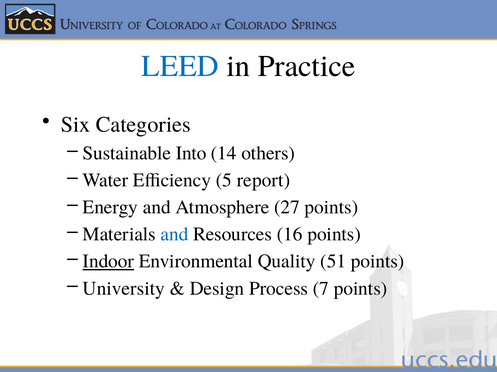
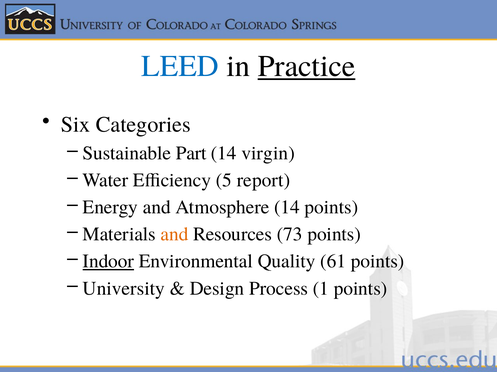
Practice underline: none -> present
Into: Into -> Part
others: others -> virgin
Atmosphere 27: 27 -> 14
and at (175, 235) colour: blue -> orange
16: 16 -> 73
51: 51 -> 61
7: 7 -> 1
